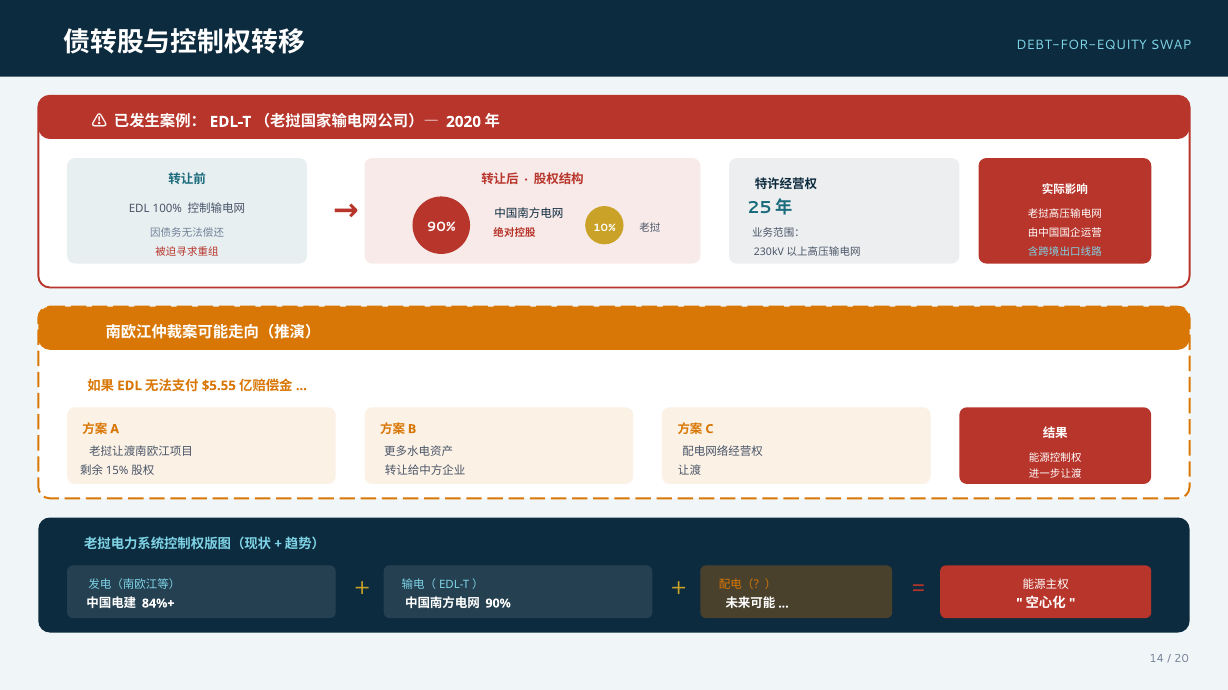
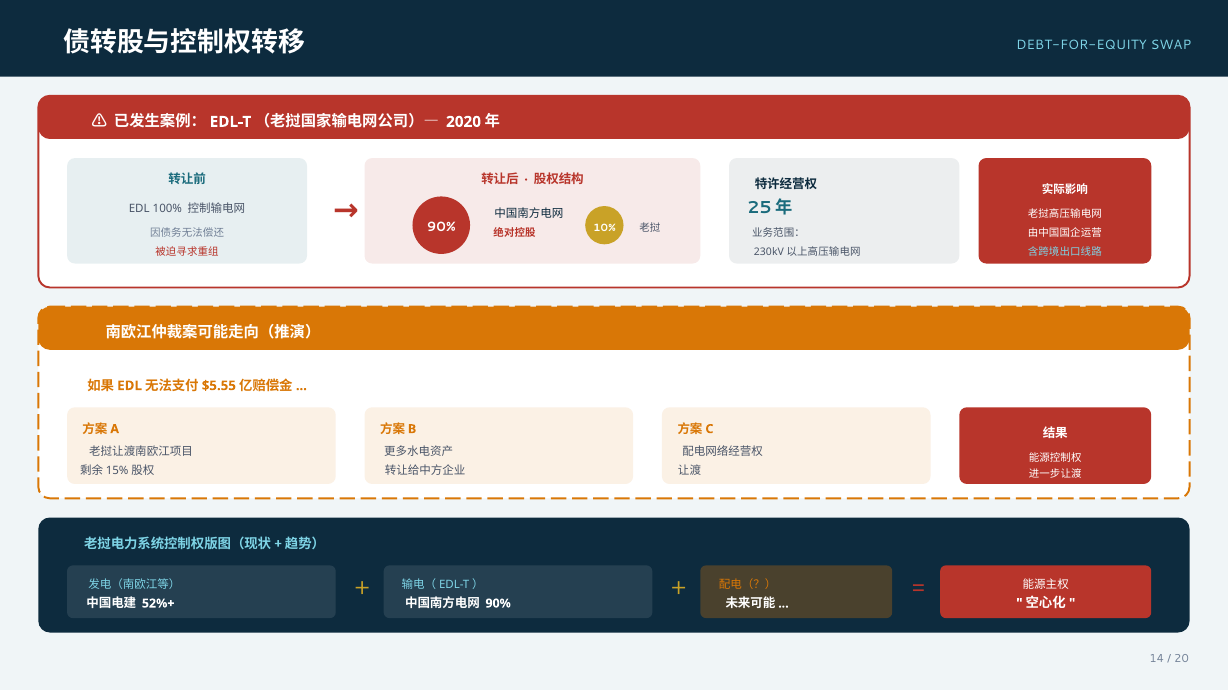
84%+: 84%+ -> 52%+
